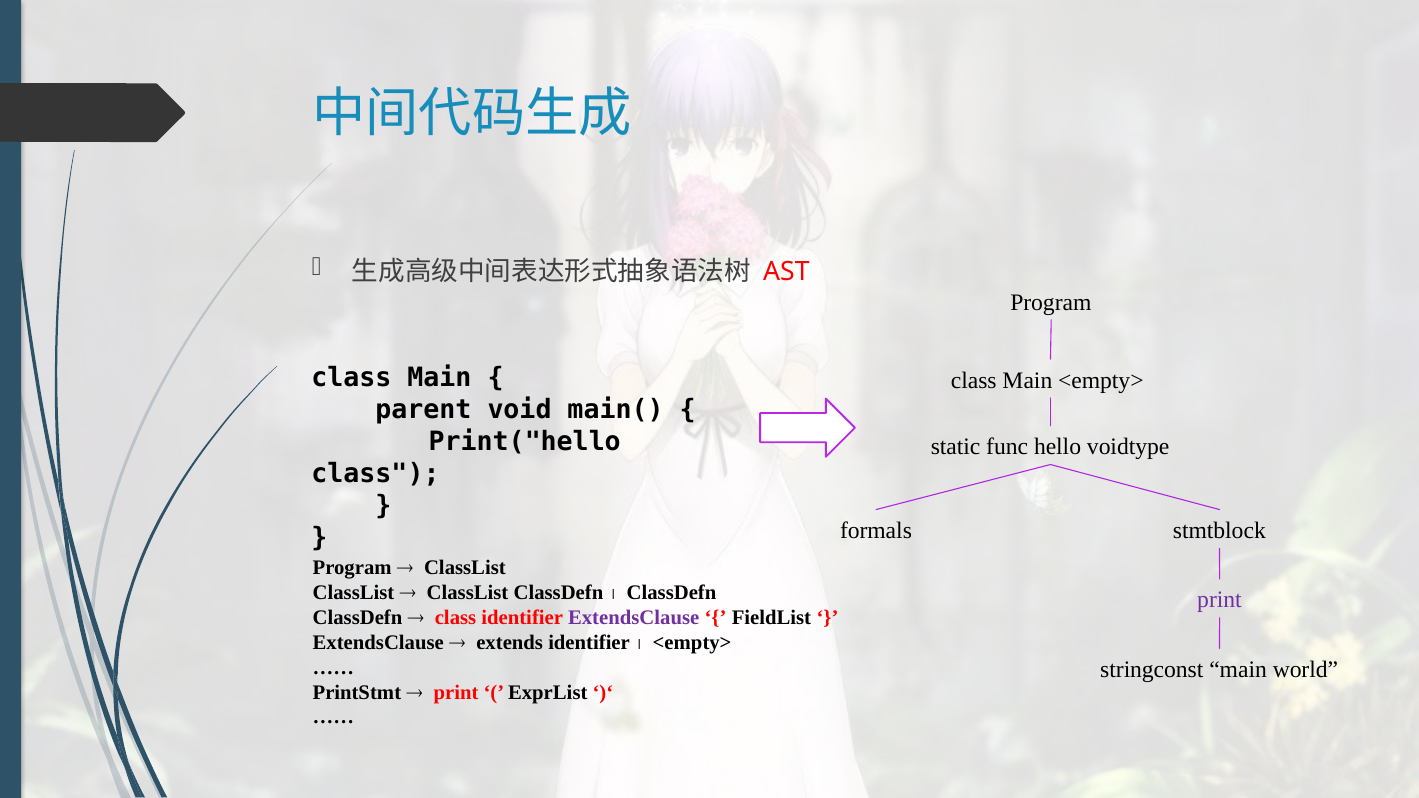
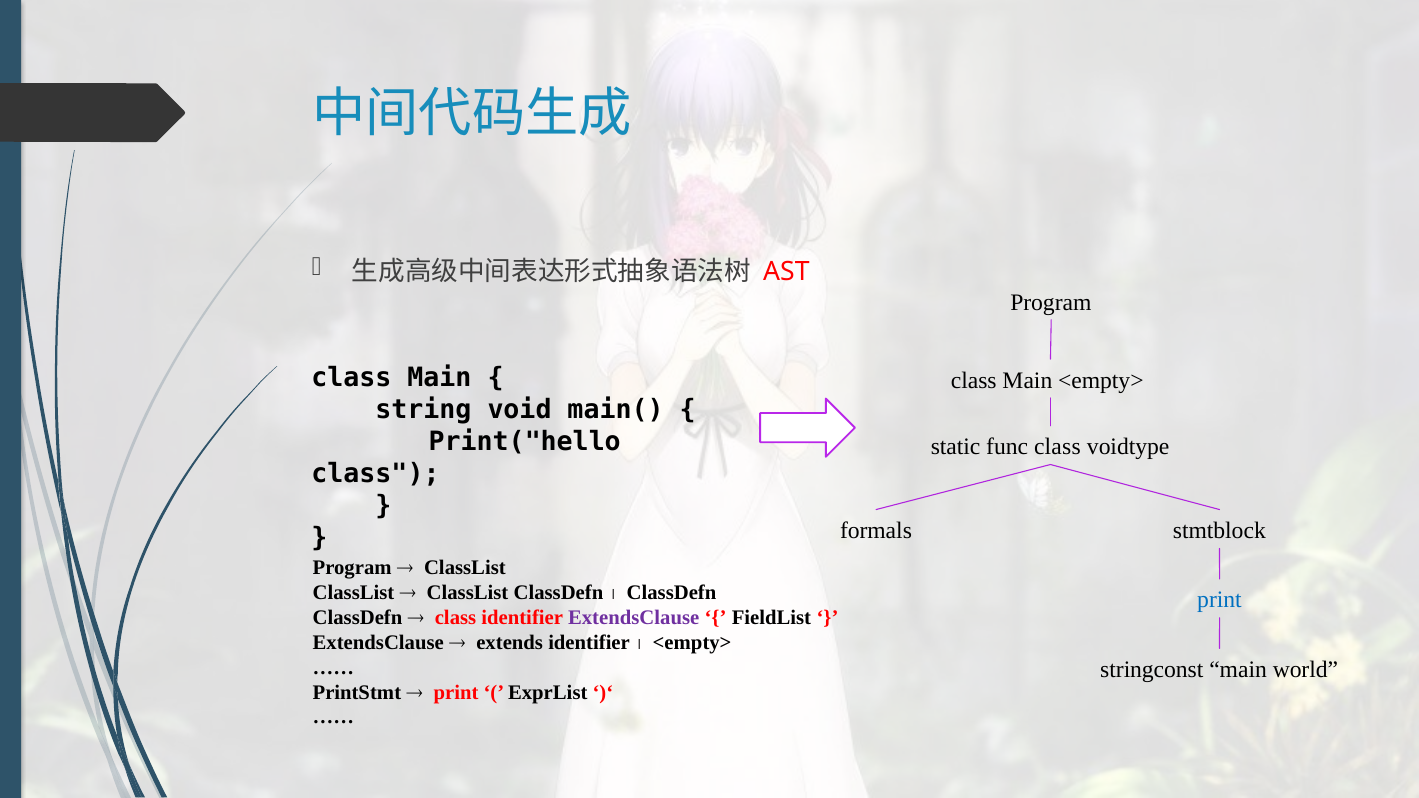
parent: parent -> string
func hello: hello -> class
print at (1219, 600) colour: purple -> blue
